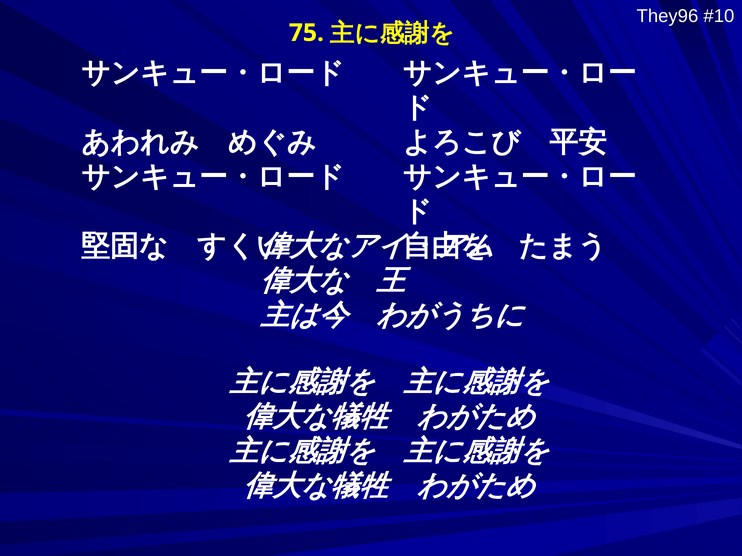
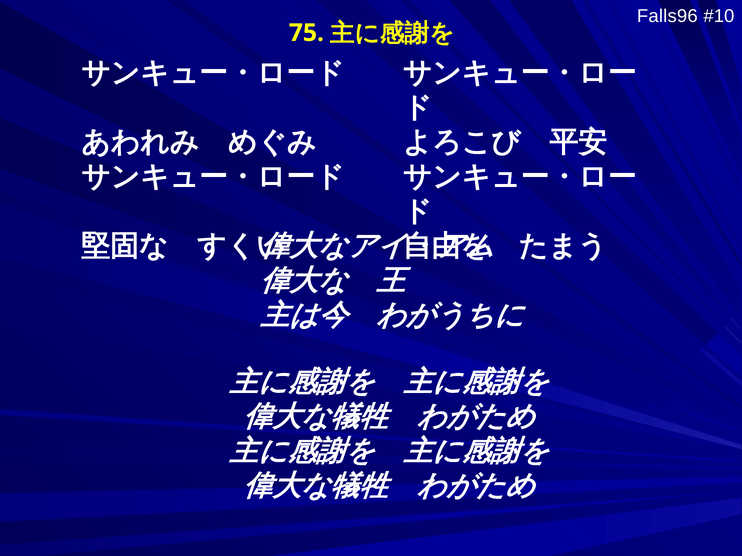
They96: They96 -> Falls96
